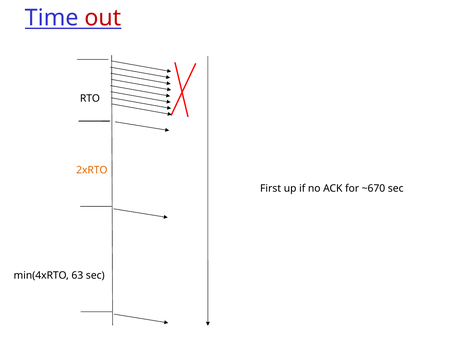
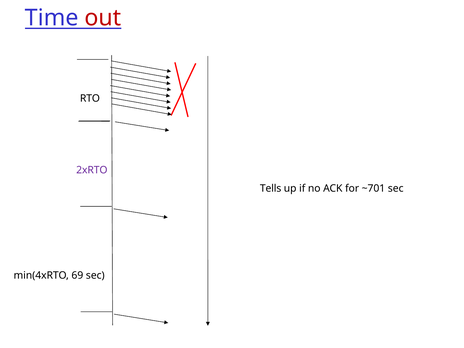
2xRTO colour: orange -> purple
First: First -> Tells
~670: ~670 -> ~701
63: 63 -> 69
